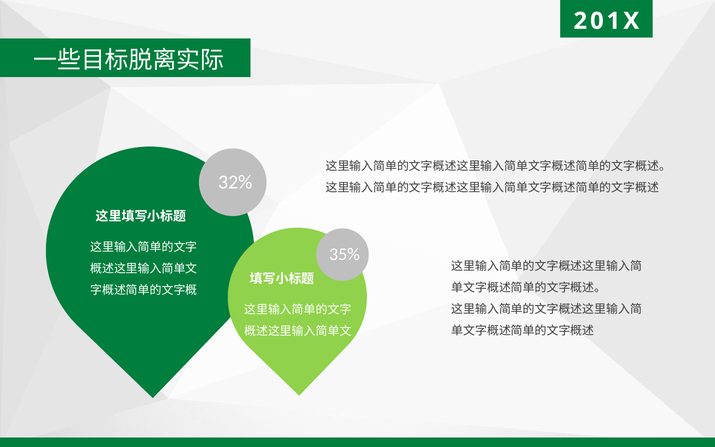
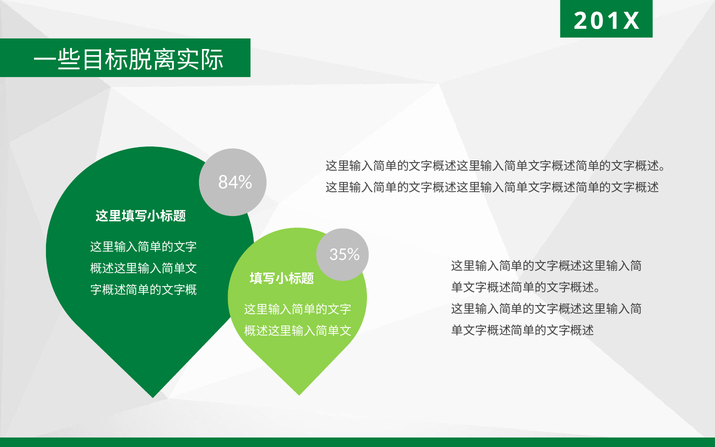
32%: 32% -> 84%
